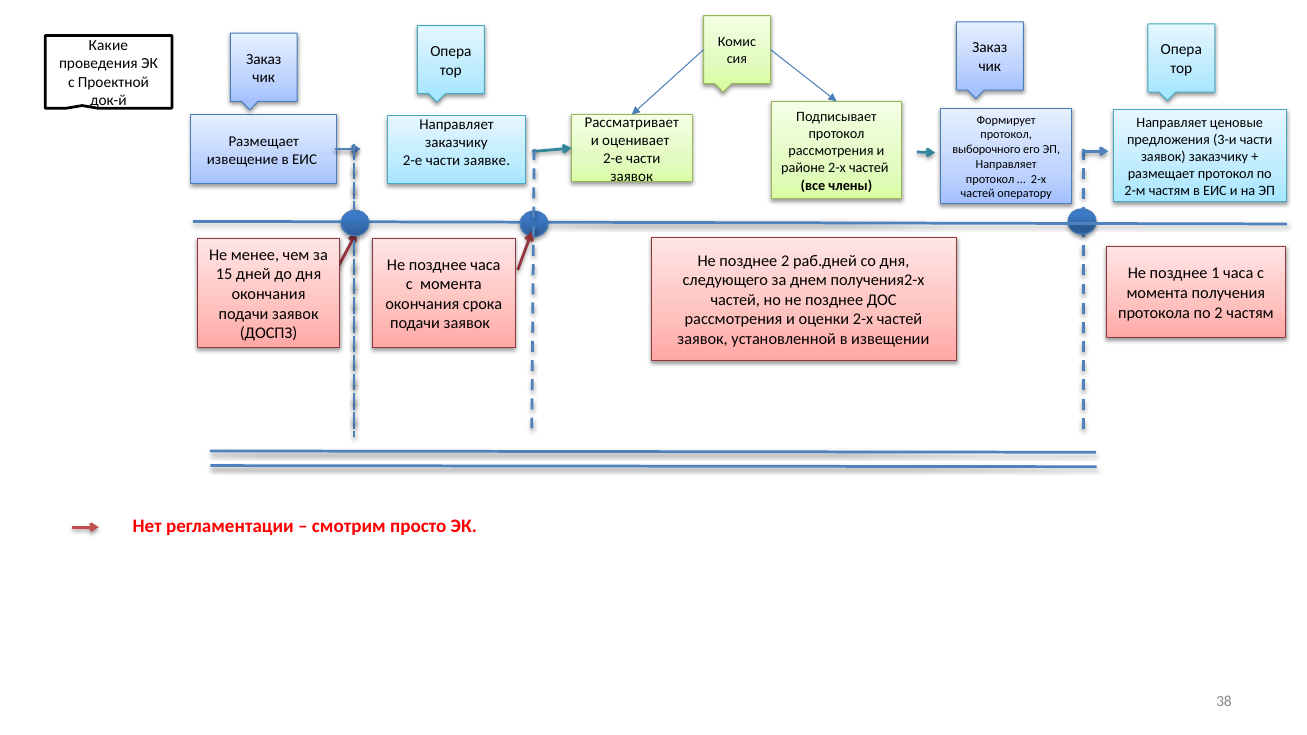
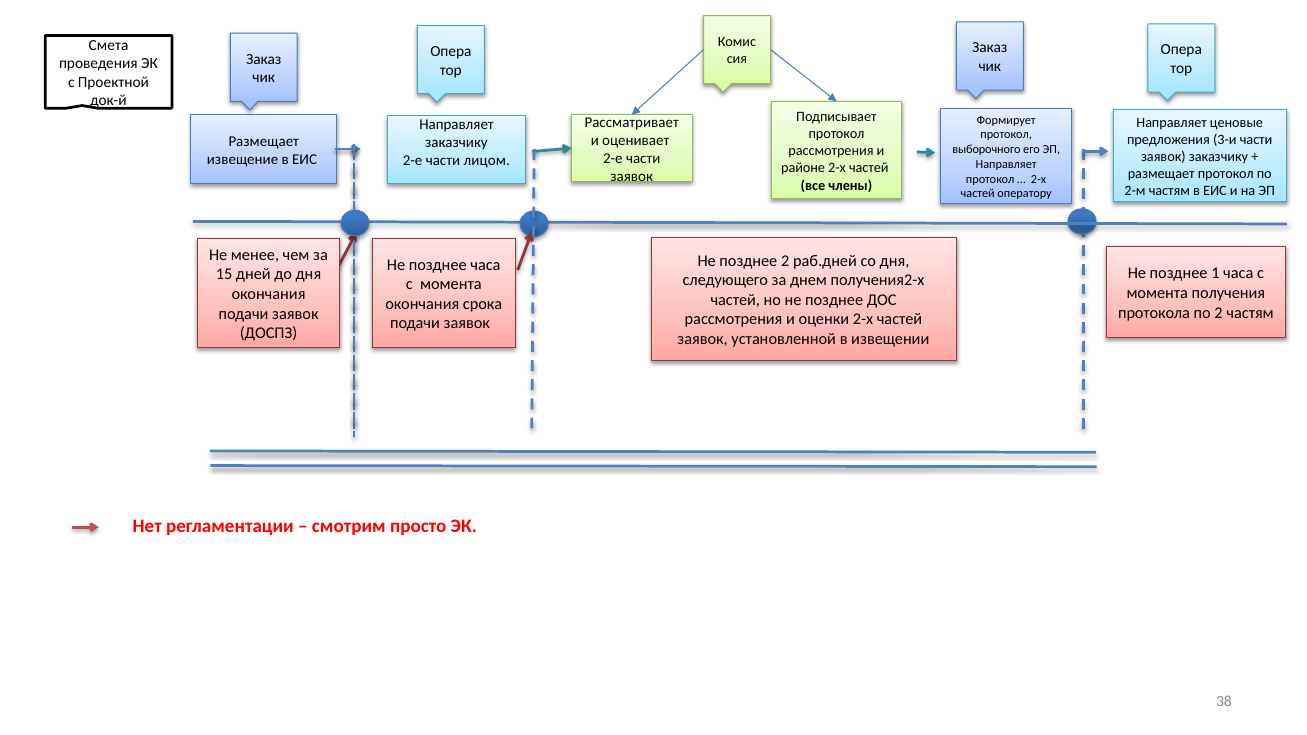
Какие: Какие -> Смета
заявке: заявке -> лицом
